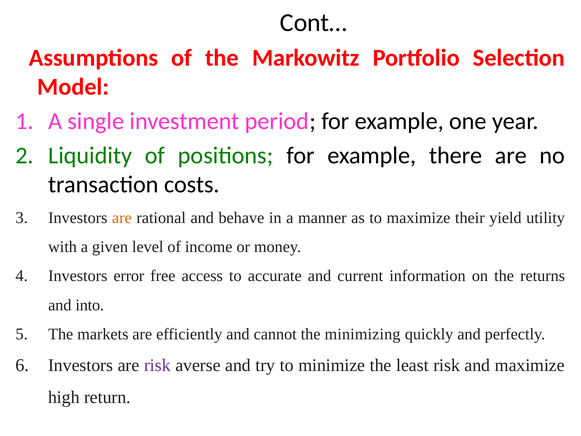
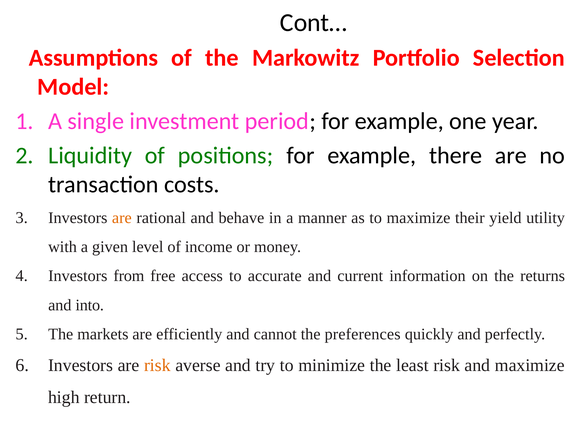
error: error -> from
minimizing: minimizing -> preferences
risk at (157, 365) colour: purple -> orange
